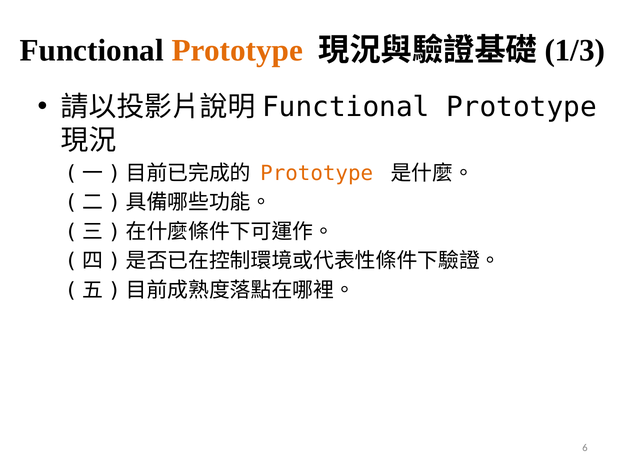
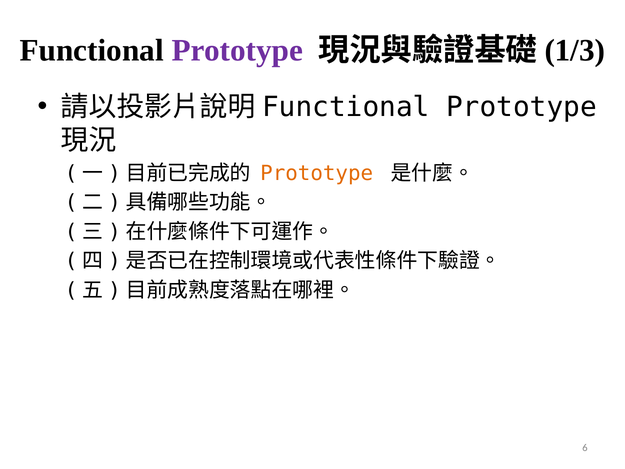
Prototype at (237, 51) colour: orange -> purple
